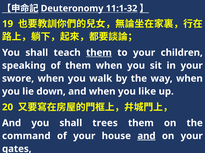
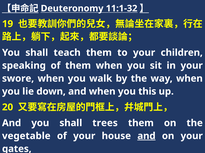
them at (99, 53) underline: present -> none
like: like -> this
command: command -> vegetable
